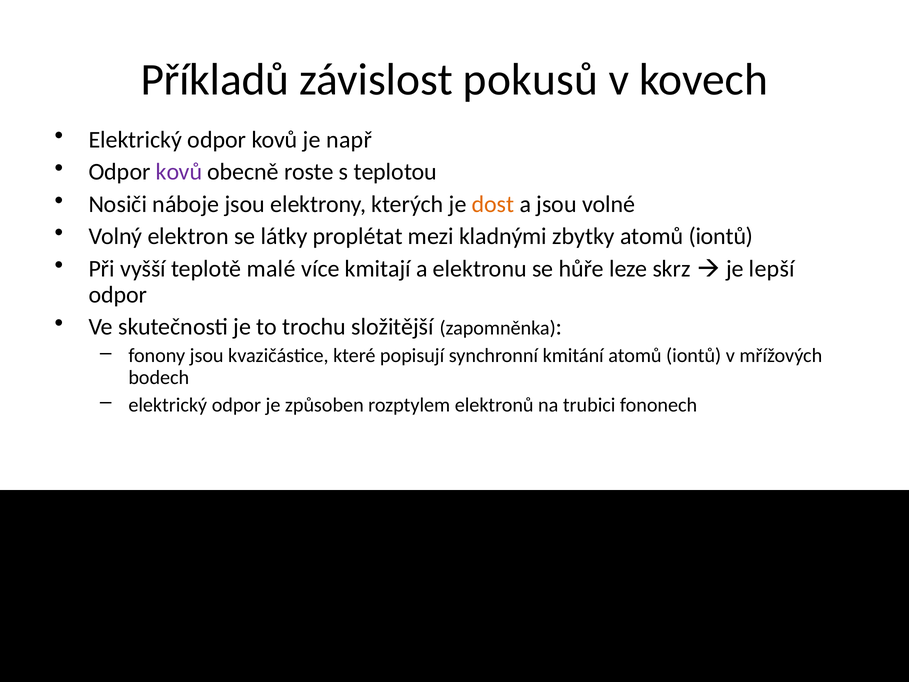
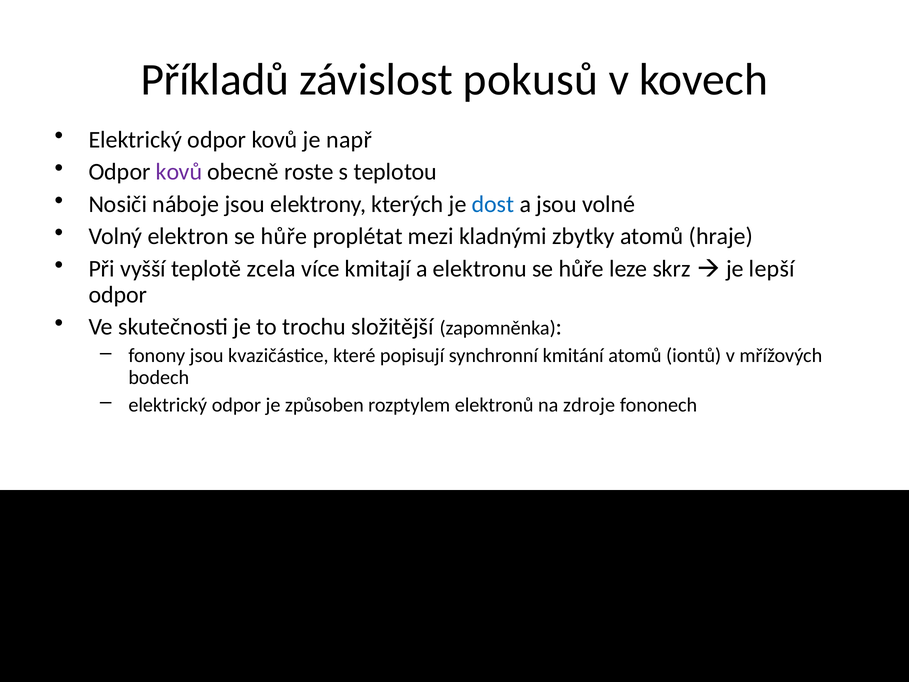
dost colour: orange -> blue
elektron se látky: látky -> hůře
zbytky atomů iontů: iontů -> hraje
malé: malé -> zcela
trubici: trubici -> zdroje
